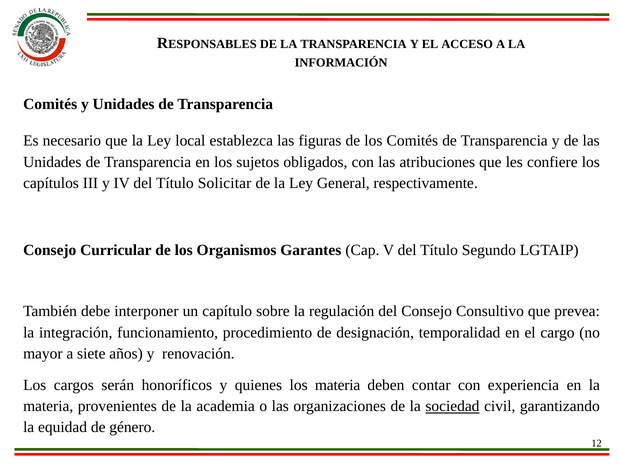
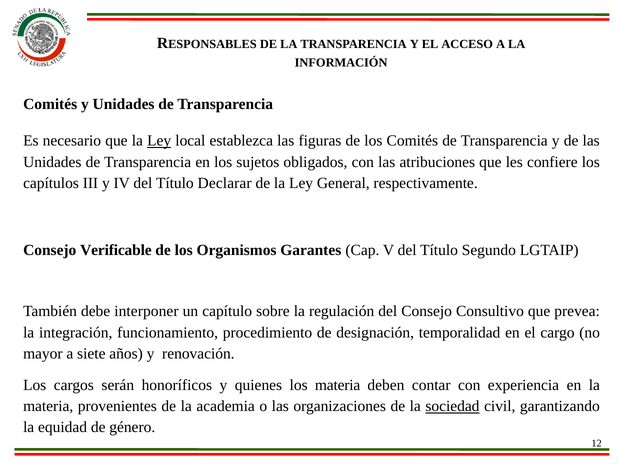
Ley at (159, 141) underline: none -> present
Solicitar: Solicitar -> Declarar
Curricular: Curricular -> Verificable
